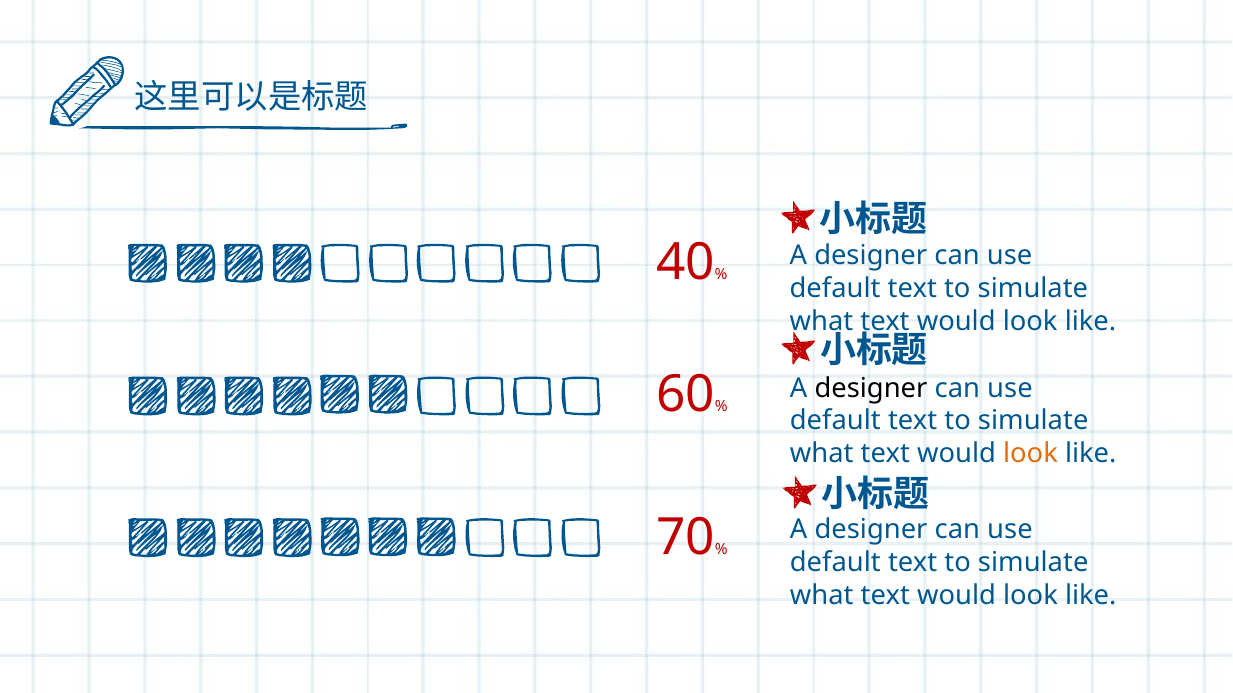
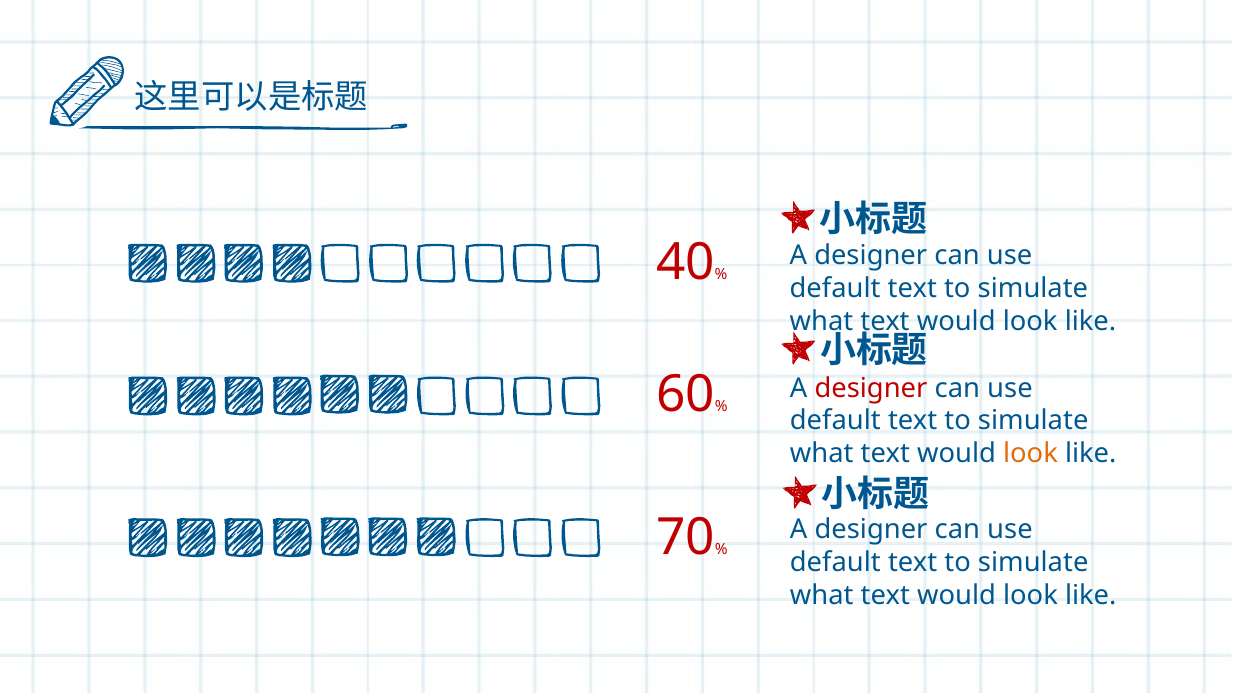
designer at (871, 388) colour: black -> red
